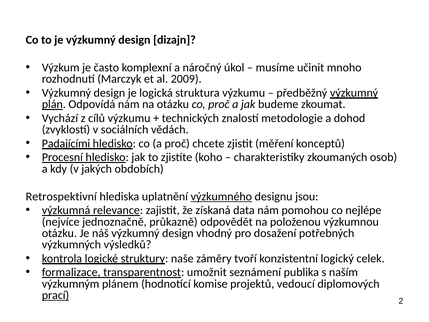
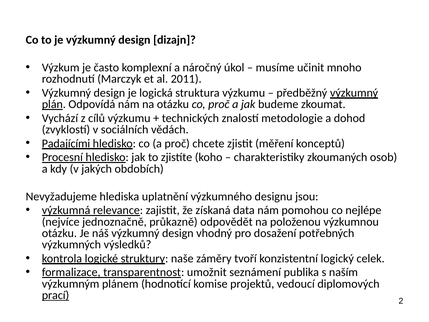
2009: 2009 -> 2011
Retrospektivní: Retrospektivní -> Nevyžadujeme
výzkumného underline: present -> none
